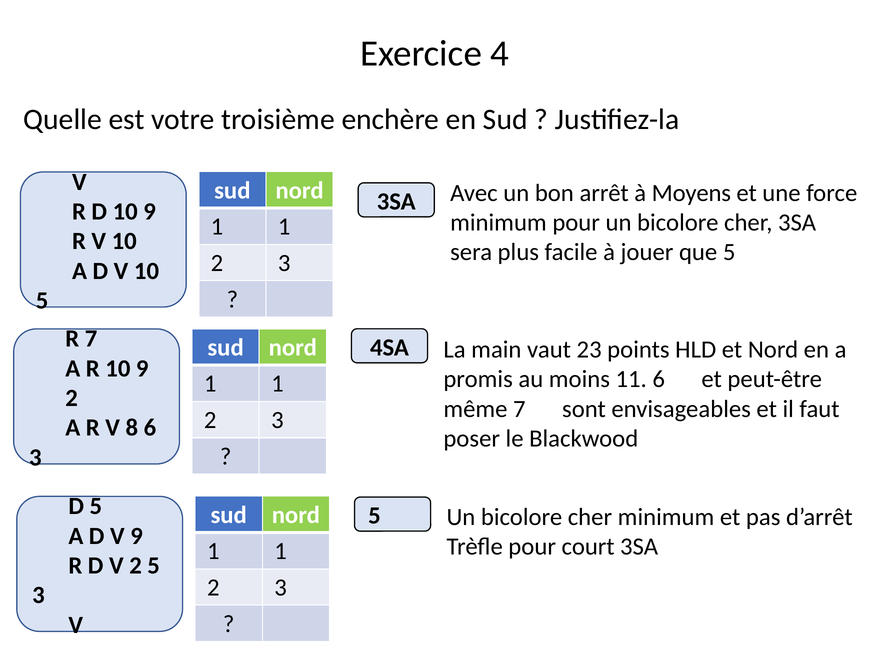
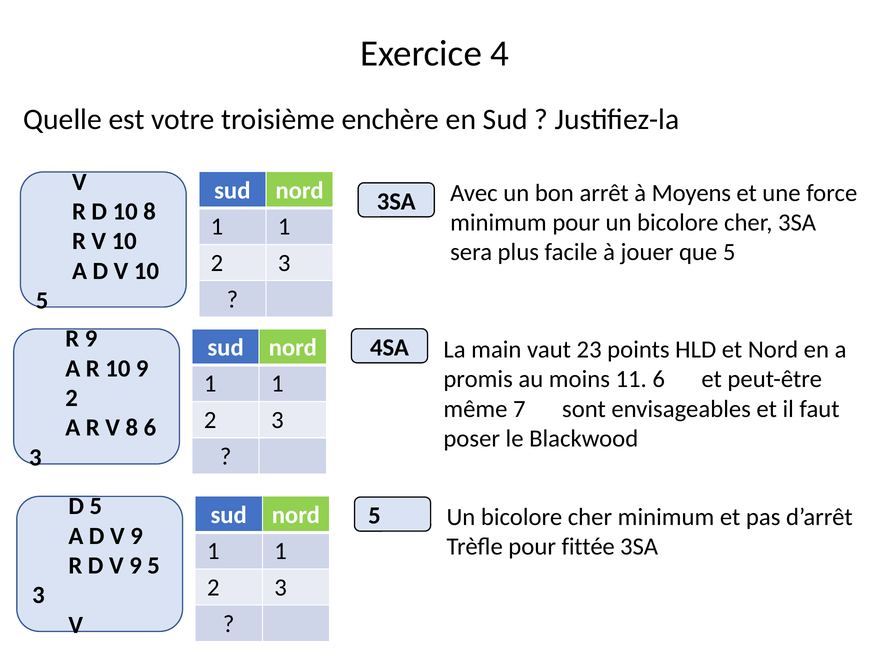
D 10 9: 9 -> 8
7 at (91, 339): 7 -> 9
court: court -> fittée
2 at (136, 565): 2 -> 9
